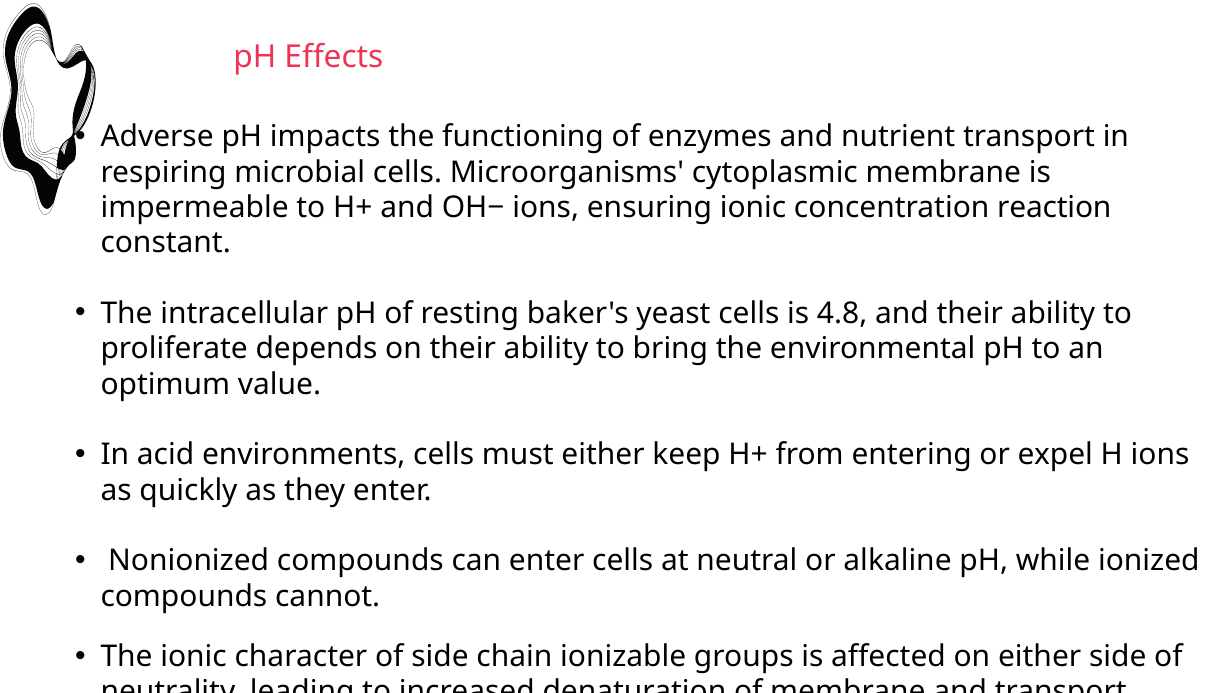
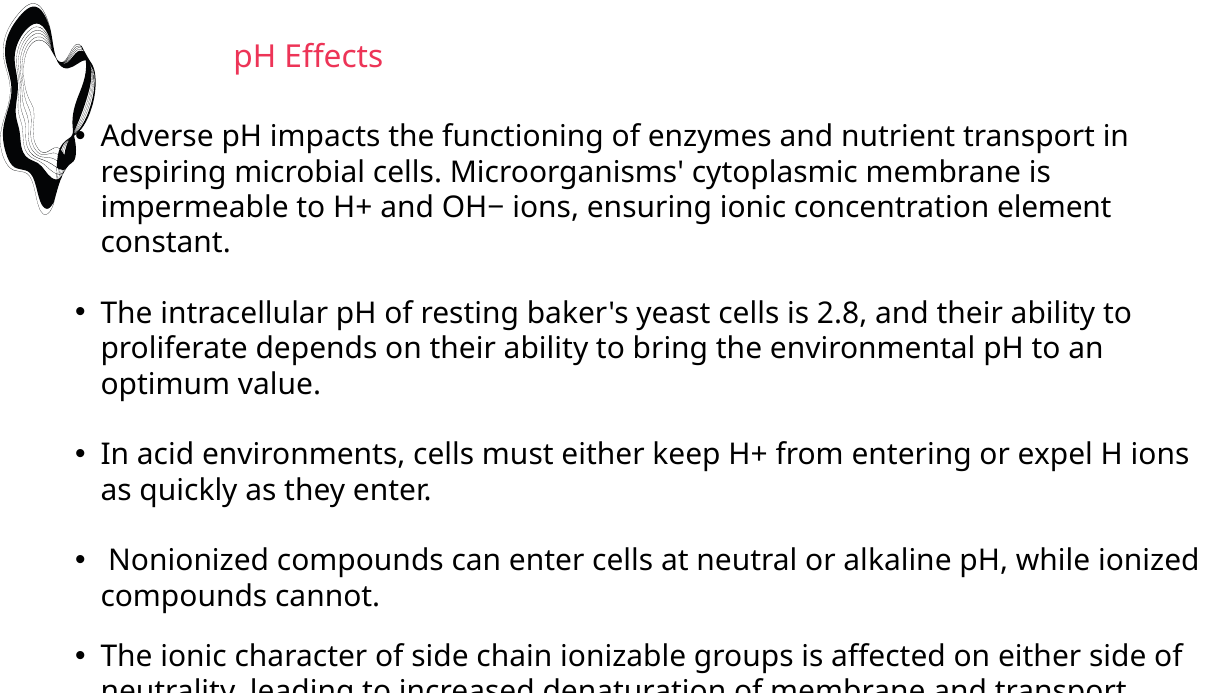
reaction: reaction -> element
4.8: 4.8 -> 2.8
